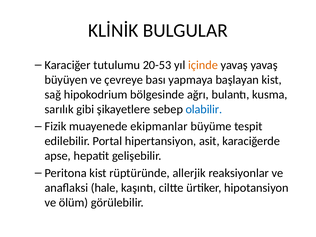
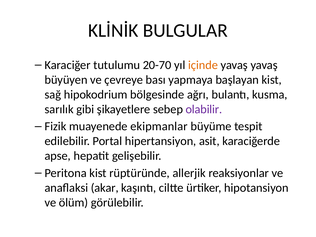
20-53: 20-53 -> 20-70
olabilir colour: blue -> purple
hale: hale -> akar
